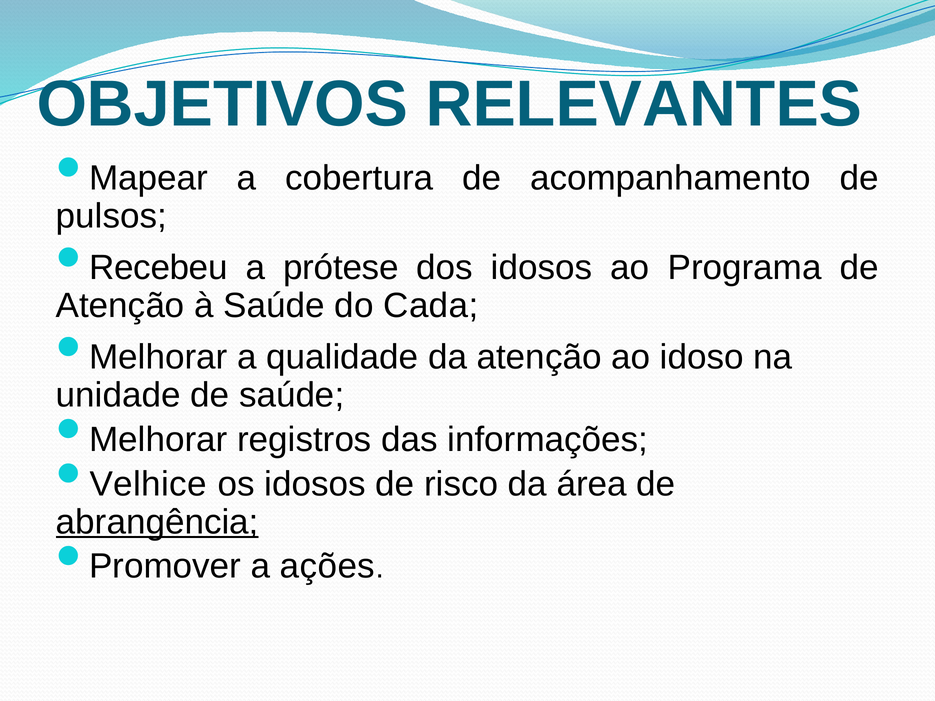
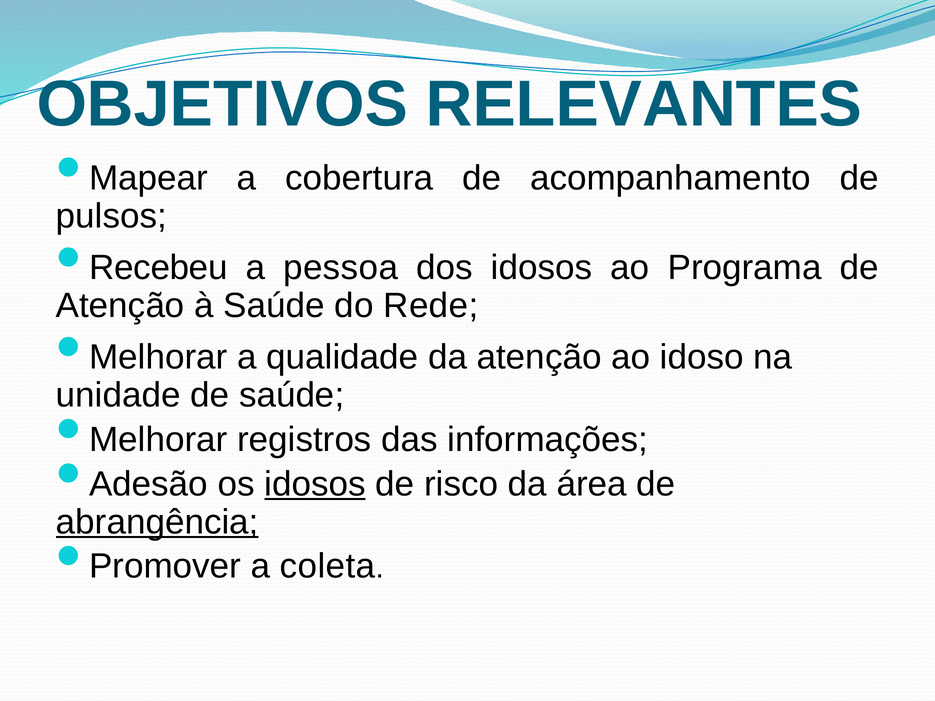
prótese: prótese -> pessoa
Cada: Cada -> Rede
Velhice: Velhice -> Adesão
idosos at (315, 484) underline: none -> present
ações: ações -> coleta
